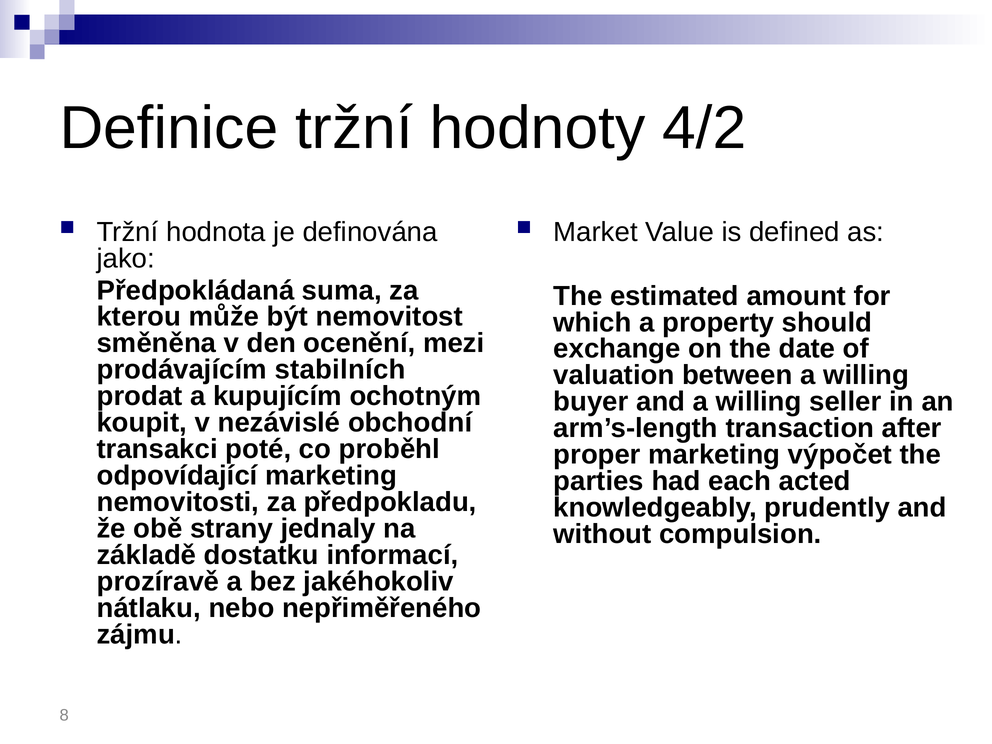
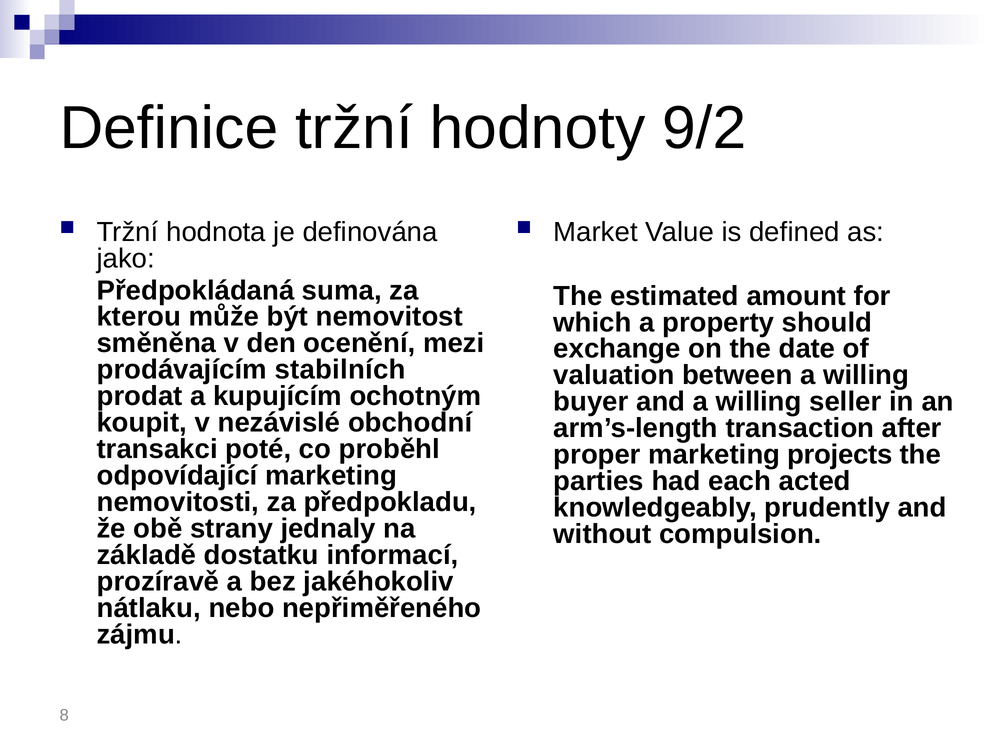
4/2: 4/2 -> 9/2
výpočet: výpočet -> projects
